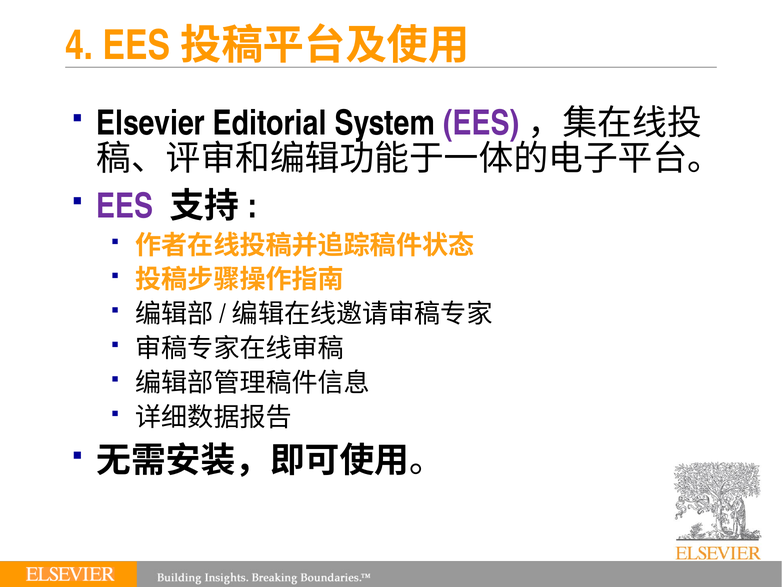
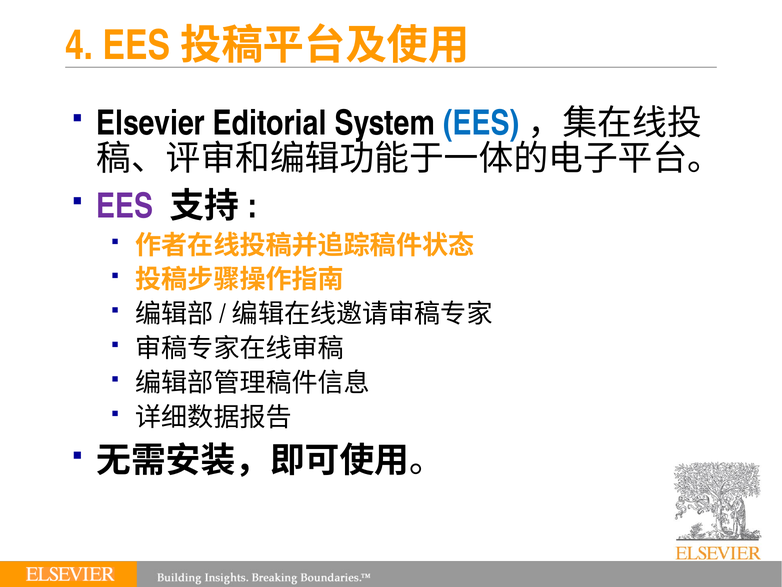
EES at (481, 123) colour: purple -> blue
